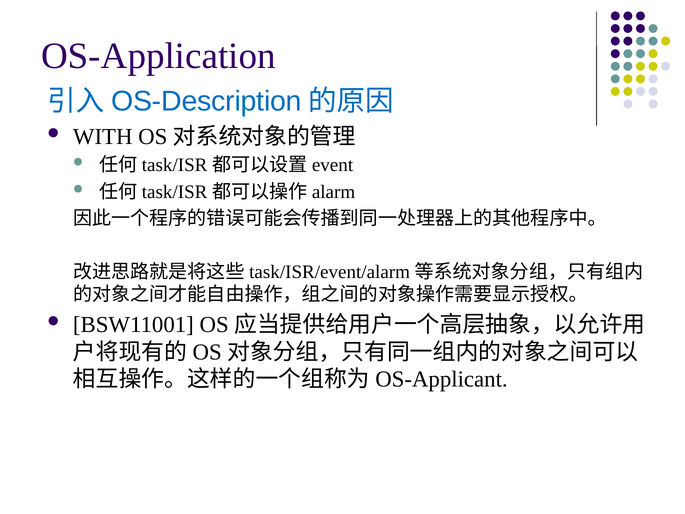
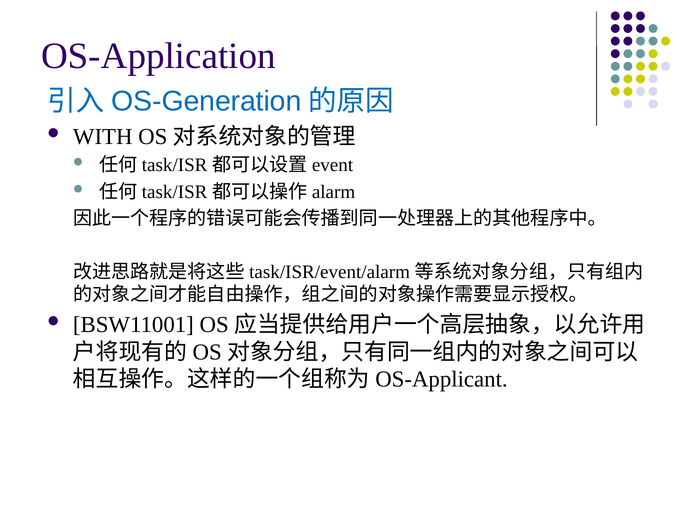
OS-Description: OS-Description -> OS-Generation
